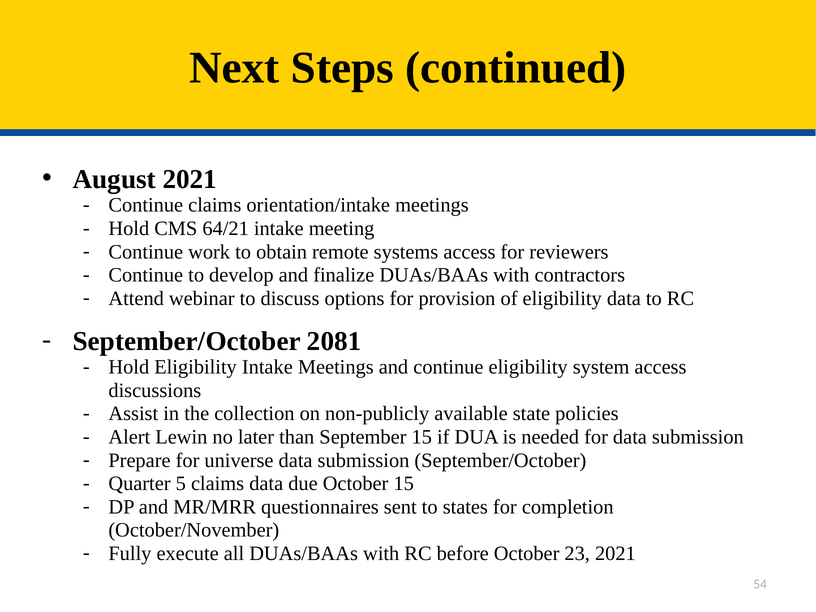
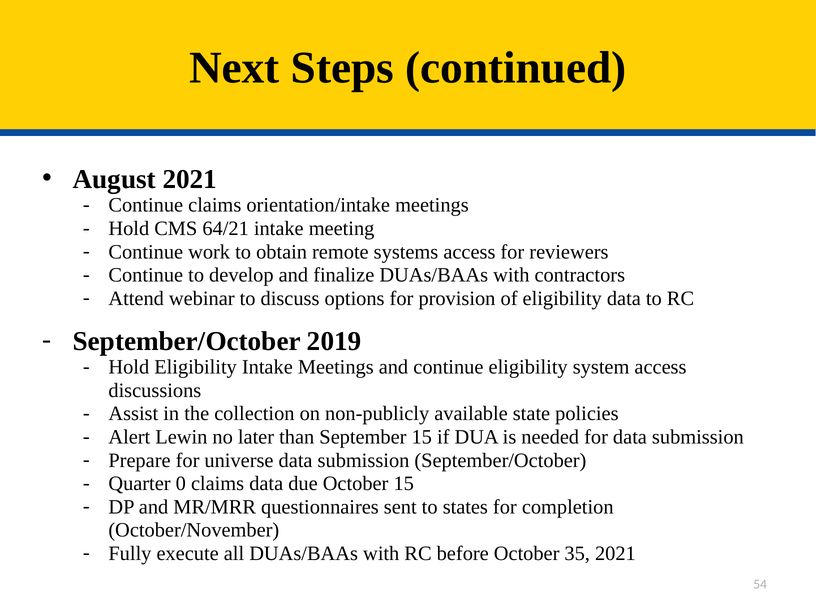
2081: 2081 -> 2019
5: 5 -> 0
23: 23 -> 35
